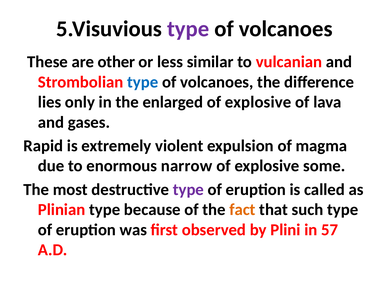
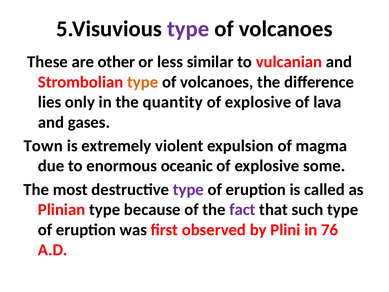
type at (143, 82) colour: blue -> orange
enlarged: enlarged -> quantity
Rapid: Rapid -> Town
narrow: narrow -> oceanic
fact colour: orange -> purple
57: 57 -> 76
